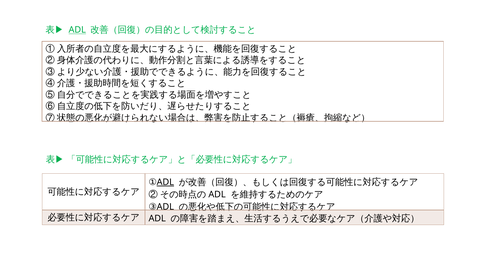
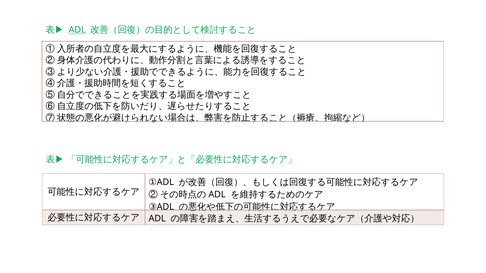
ADL at (165, 182) underline: present -> none
